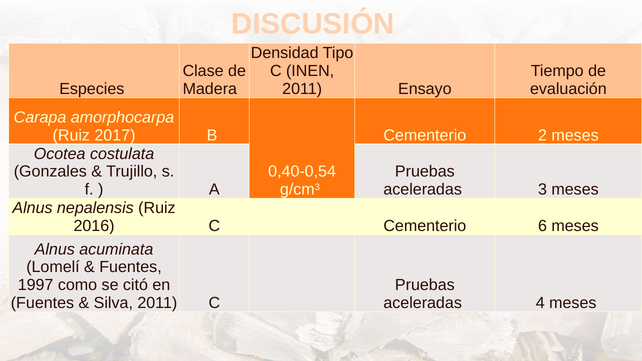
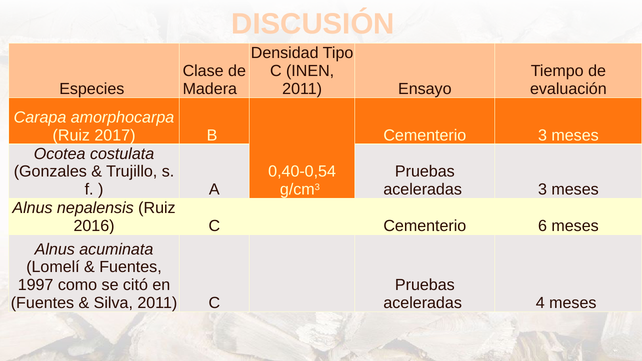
Cementerio 2: 2 -> 3
